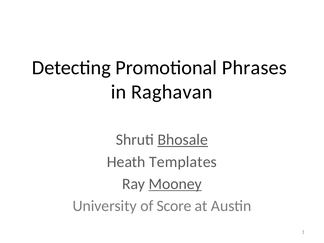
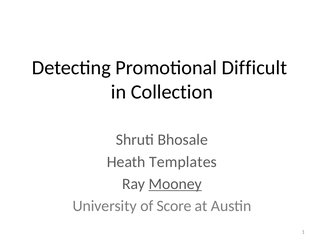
Phrases: Phrases -> Difficult
Raghavan: Raghavan -> Collection
Bhosale underline: present -> none
